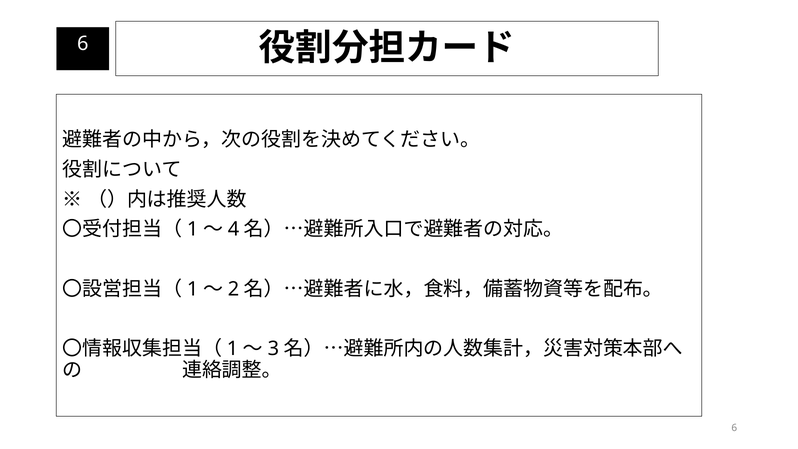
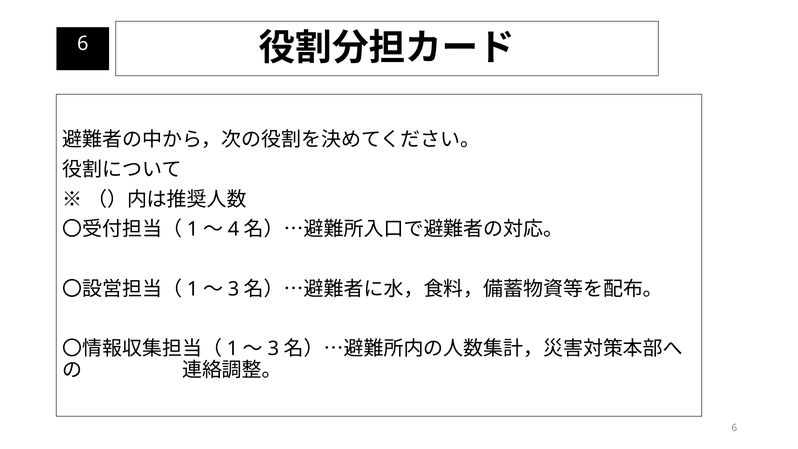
2 at (233, 289): 2 -> 3
